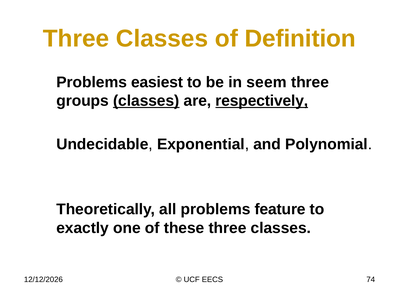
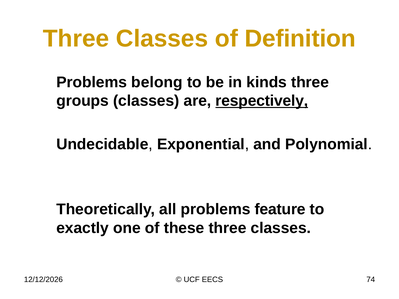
easiest: easiest -> belong
seem: seem -> kinds
classes at (146, 101) underline: present -> none
